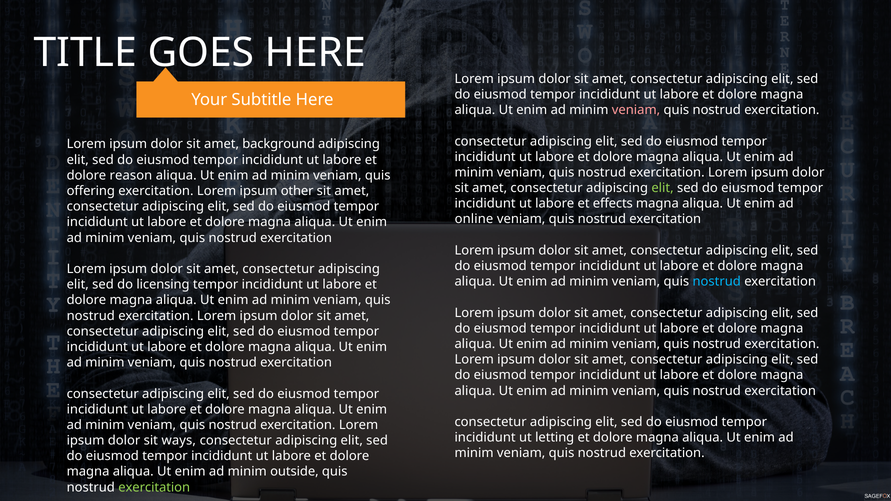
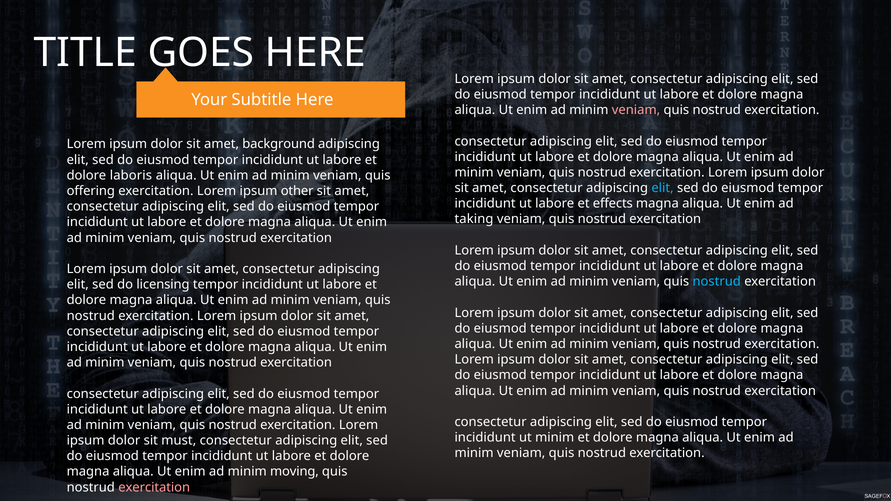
reason: reason -> laboris
elit at (663, 188) colour: light green -> light blue
online: online -> taking
ut letting: letting -> minim
ways: ways -> must
outside: outside -> moving
exercitation at (154, 487) colour: light green -> pink
